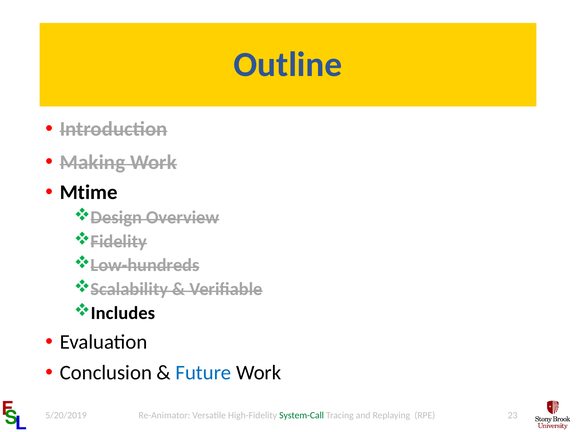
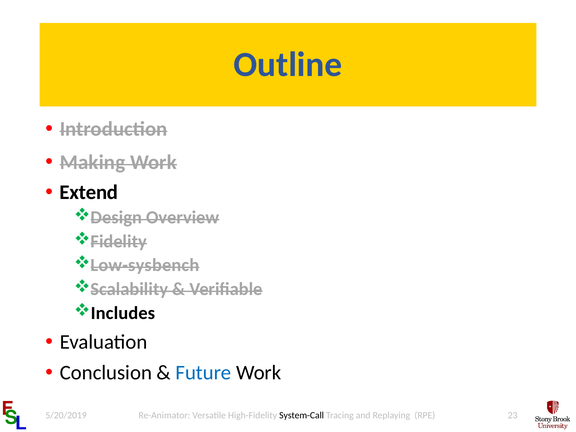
Mtime: Mtime -> Extend
Low-hundreds: Low-hundreds -> Low-sysbench
System-Call colour: green -> black
